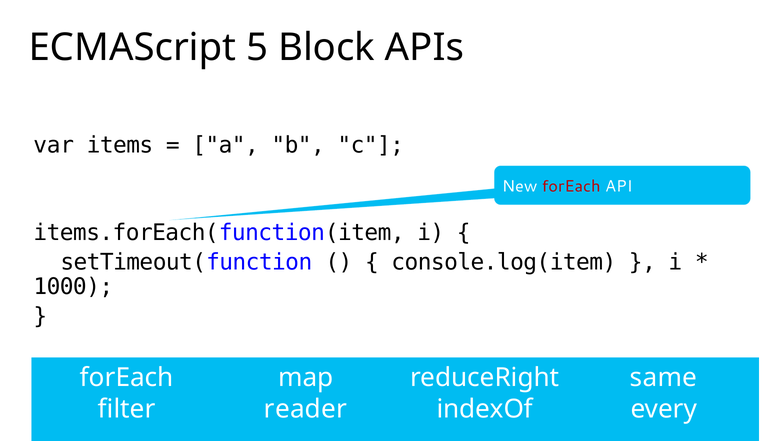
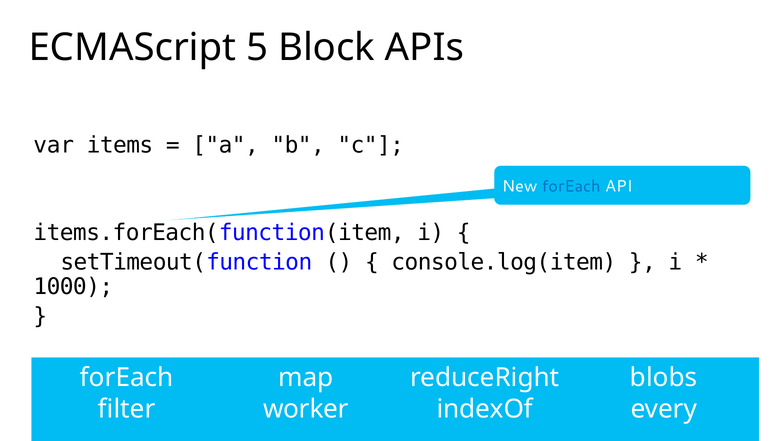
forEach at (571, 186) colour: red -> blue
same: same -> blobs
reader: reader -> worker
